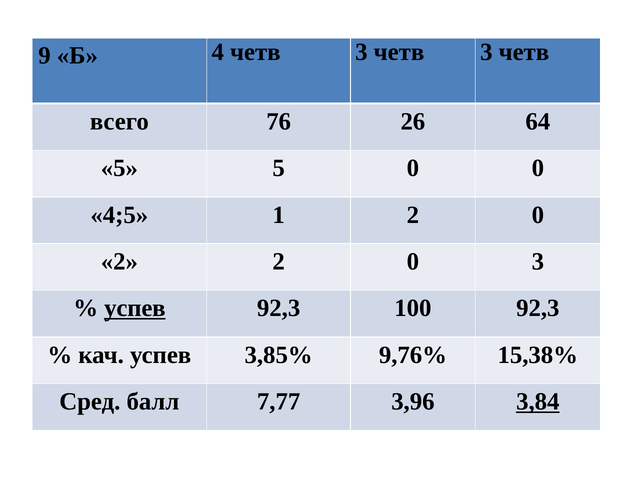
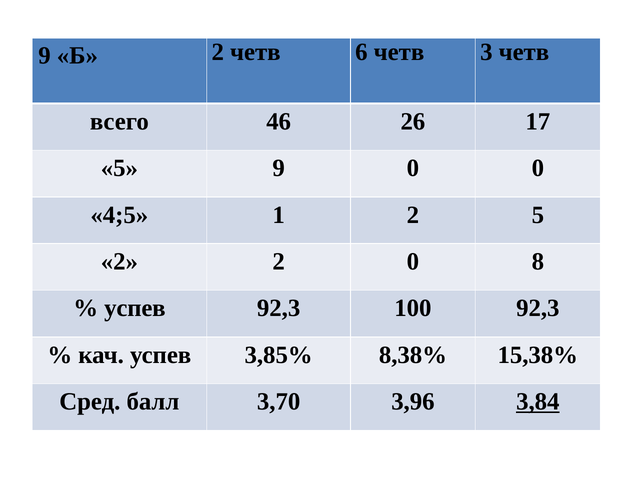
Б 4: 4 -> 2
3 at (361, 52): 3 -> 6
76: 76 -> 46
64: 64 -> 17
5 5: 5 -> 9
1 2 0: 0 -> 5
0 3: 3 -> 8
успев at (135, 309) underline: present -> none
9,76%: 9,76% -> 8,38%
7,77: 7,77 -> 3,70
